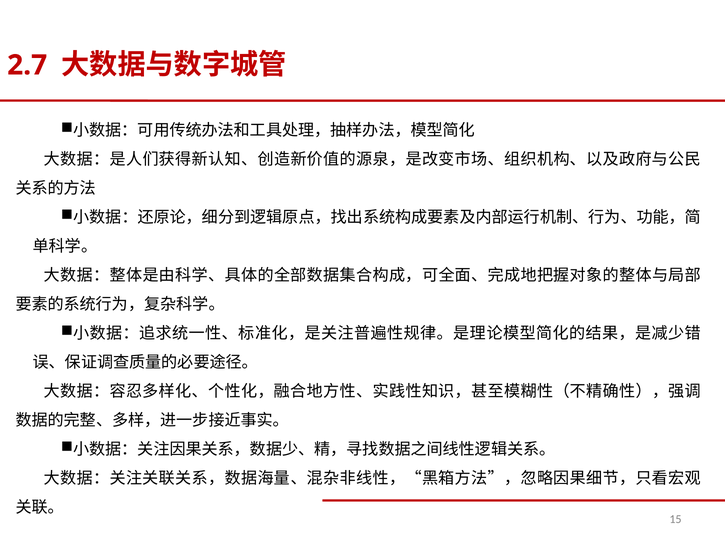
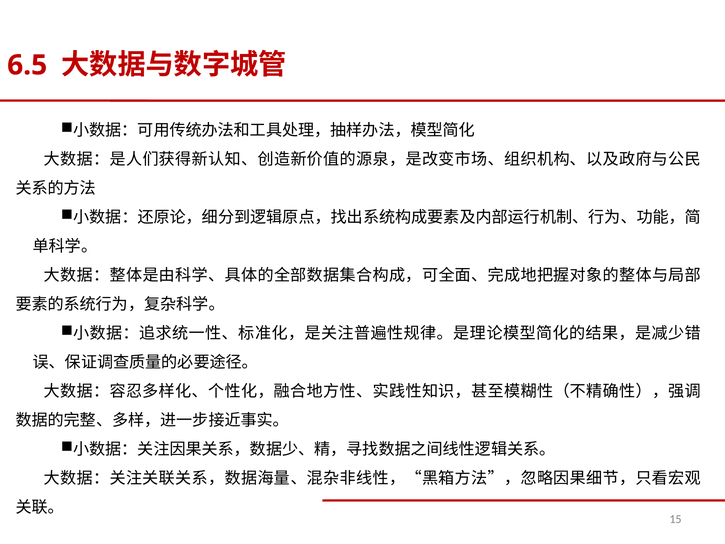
2.7: 2.7 -> 6.5
